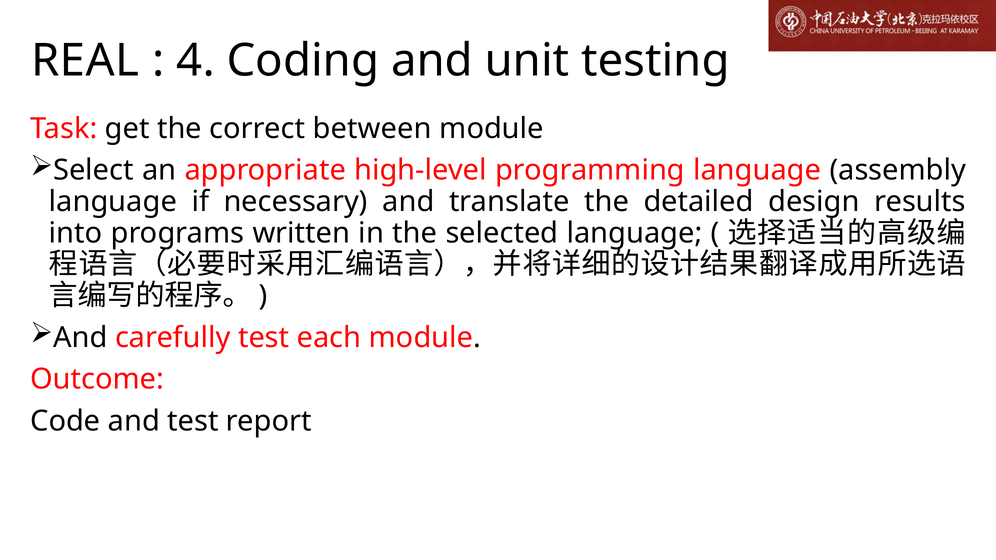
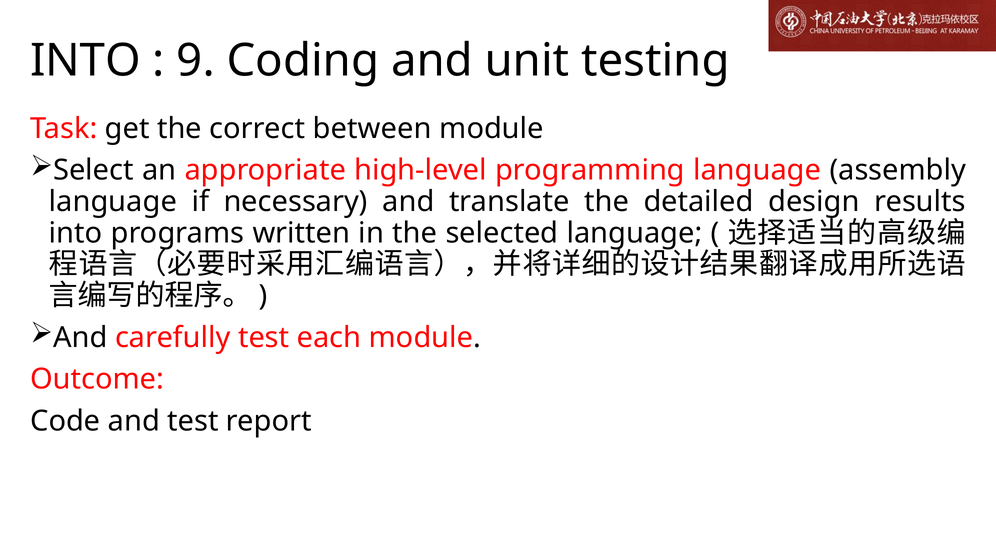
REAL at (85, 60): REAL -> INTO
4: 4 -> 9
